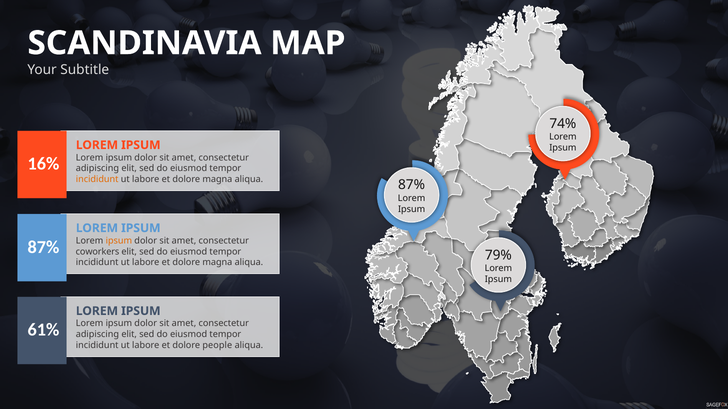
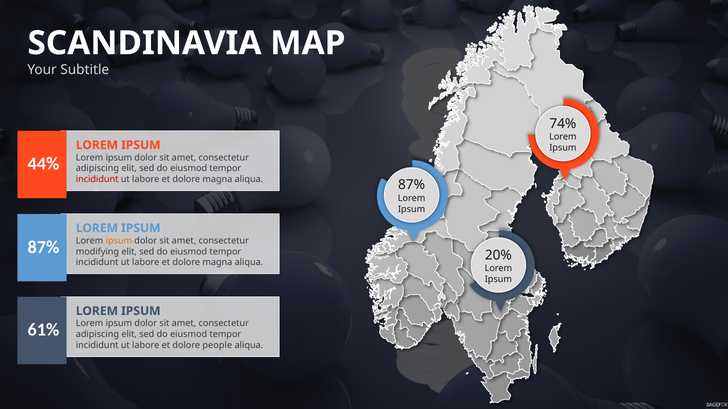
16%: 16% -> 44%
incididunt at (97, 180) colour: orange -> red
coworkers: coworkers -> modifying
79%: 79% -> 20%
